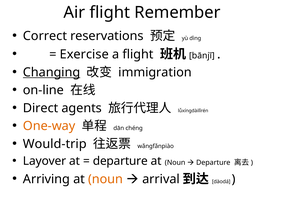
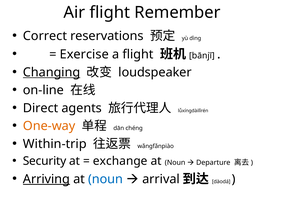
immigration: immigration -> loudspeaker
Would-trip: Would-trip -> Within-trip
Layover: Layover -> Security
departure at (120, 161): departure -> exchange
Arriving underline: none -> present
noun at (106, 179) colour: orange -> blue
